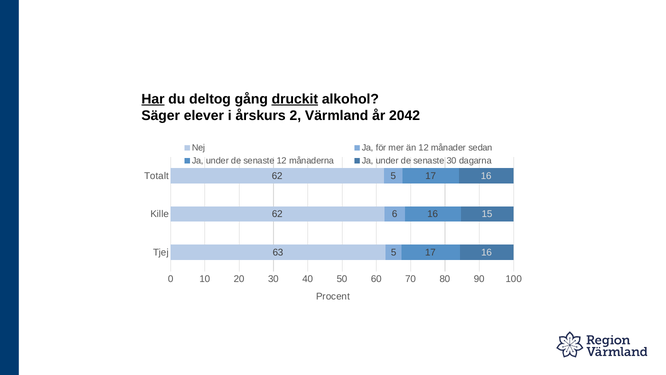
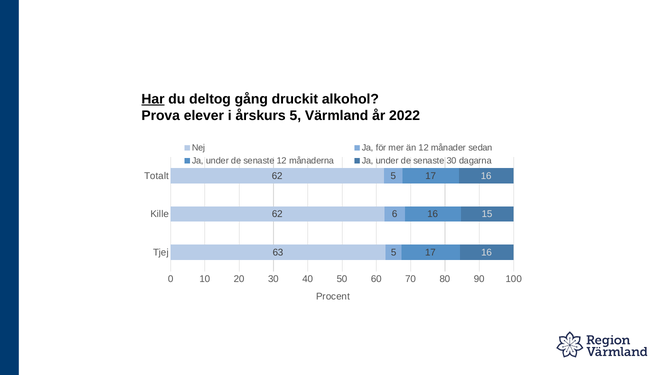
druckit underline: present -> none
Säger: Säger -> Prova
årskurs 2: 2 -> 5
2042: 2042 -> 2022
